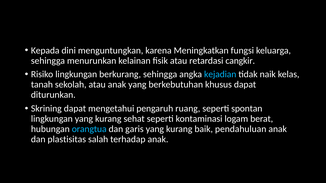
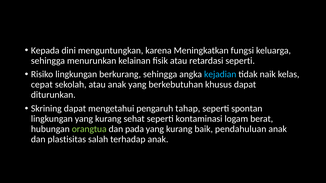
retardasi cangkir: cangkir -> seperti
tanah: tanah -> cepat
ruang: ruang -> tahap
orangtua colour: light blue -> light green
garis: garis -> pada
